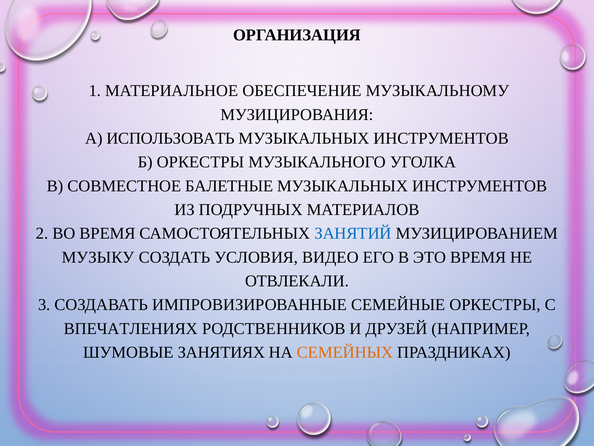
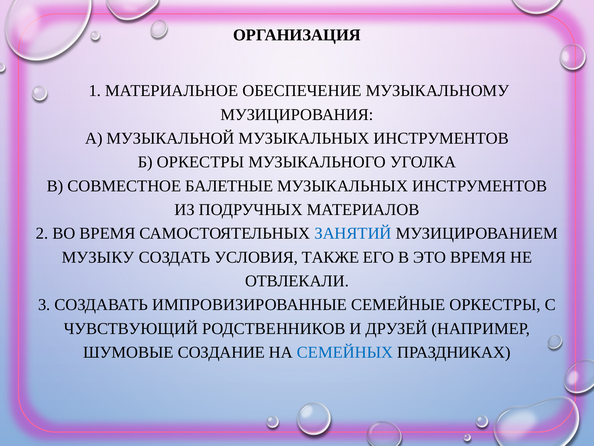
ИСПОЛЬЗОВАТЬ: ИСПОЛЬЗОВАТЬ -> МУЗЫКАЛЬНОЙ
ВИДЕО: ВИДЕО -> ТАКЖЕ
ВПЕЧАТЛЕНИЯХ: ВПЕЧАТЛЕНИЯХ -> ЧУВСТВУЮЩИЙ
ЗАНЯТИЯХ: ЗАНЯТИЯХ -> СОЗДАНИЕ
СЕМЕЙНЫХ colour: orange -> blue
